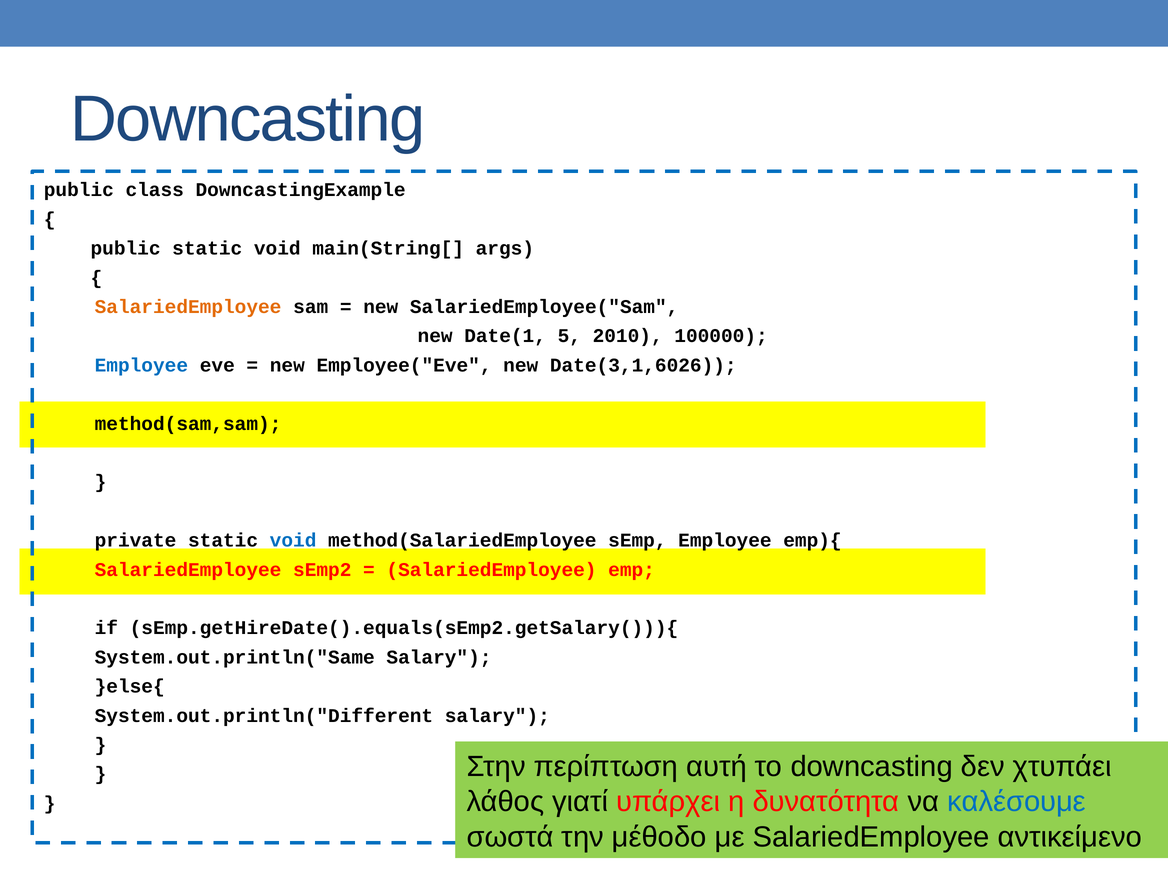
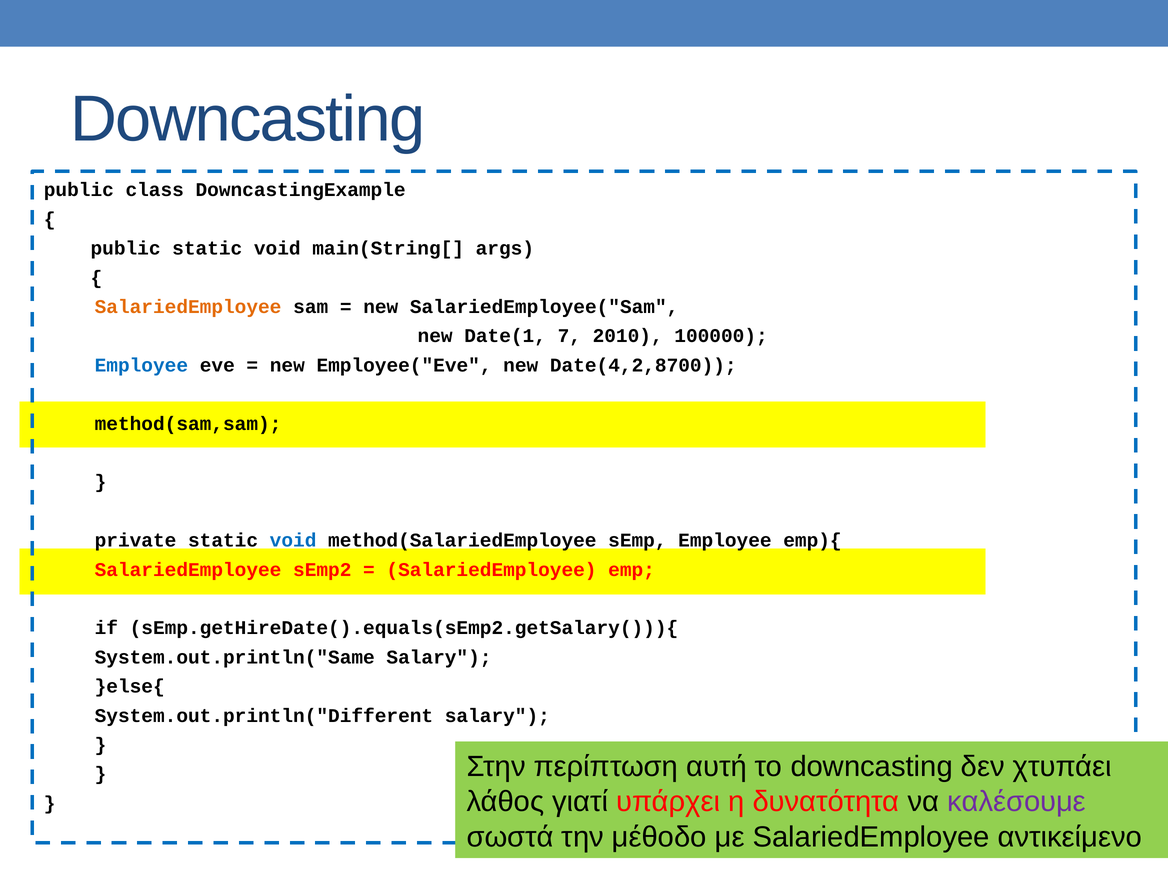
5: 5 -> 7
Date(3,1,6026: Date(3,1,6026 -> Date(4,2,8700
καλέσουμε colour: blue -> purple
